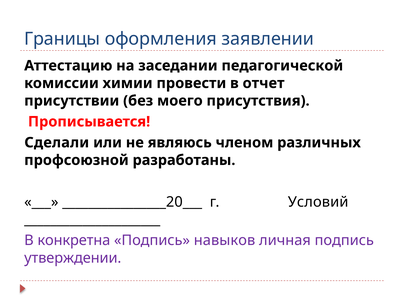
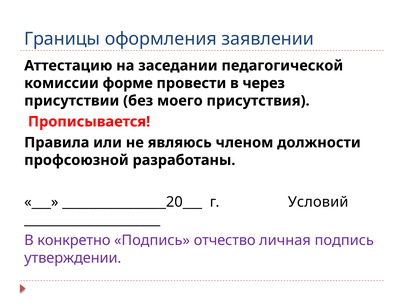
химии: химии -> форме
отчет: отчет -> через
Сделали: Сделали -> Правила
различных: различных -> должности
конкретна: конкретна -> конкретно
навыков: навыков -> отчество
